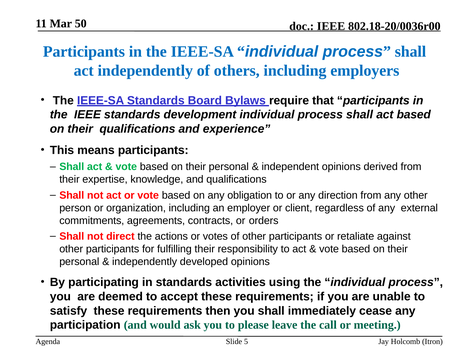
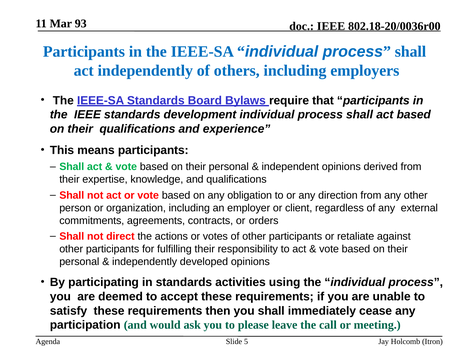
50: 50 -> 93
